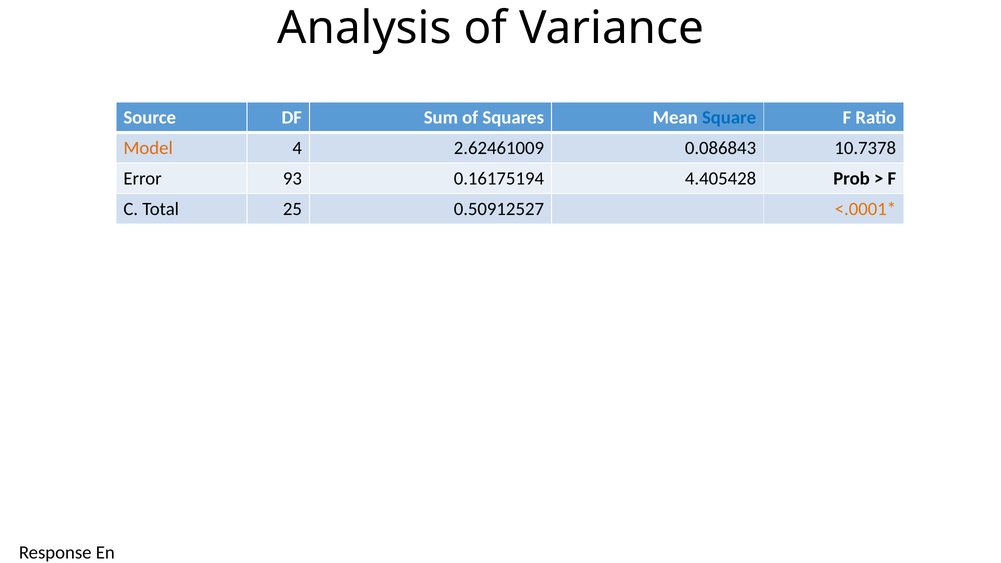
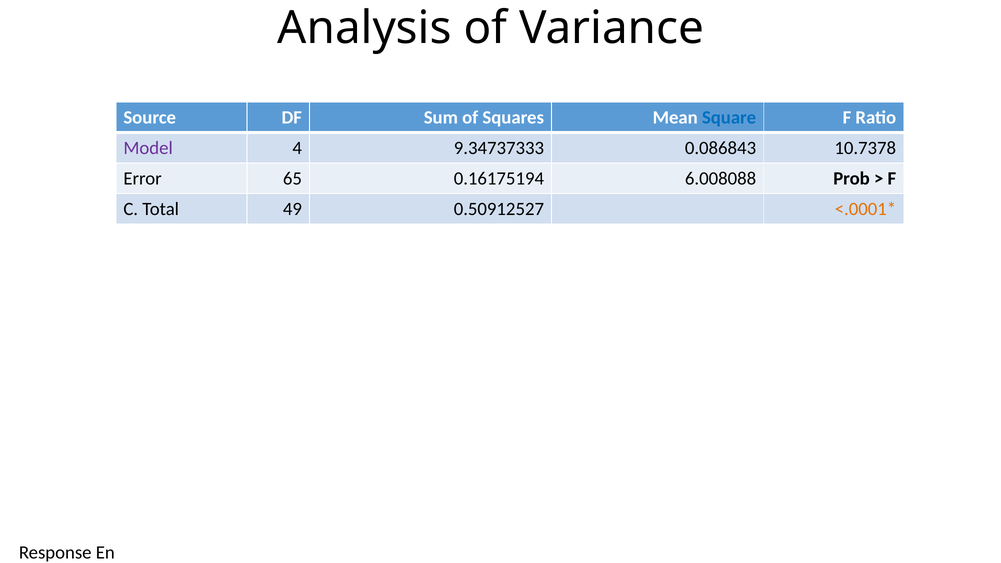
Model colour: orange -> purple
2.62461009: 2.62461009 -> 9.34737333
93: 93 -> 65
4.405428: 4.405428 -> 6.008088
25: 25 -> 49
